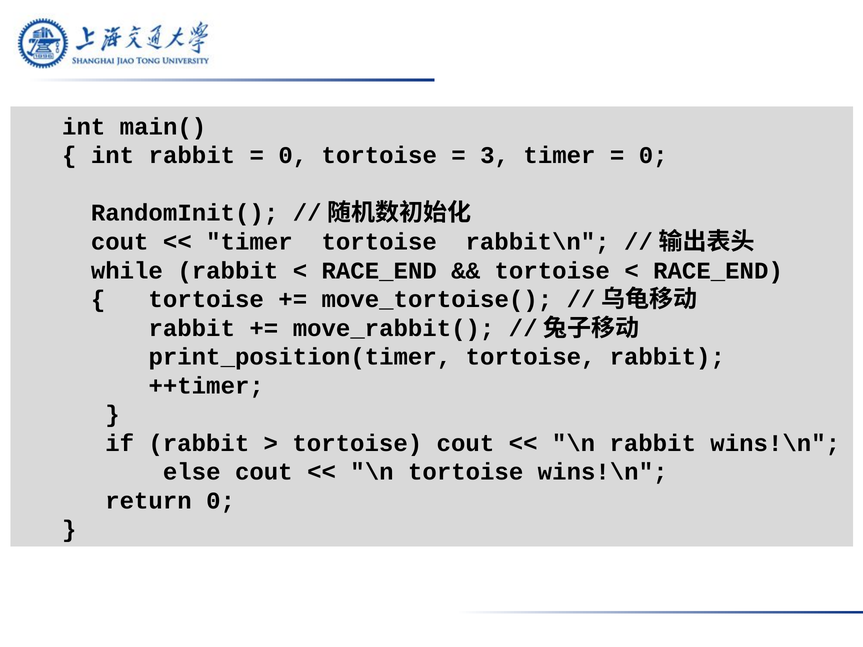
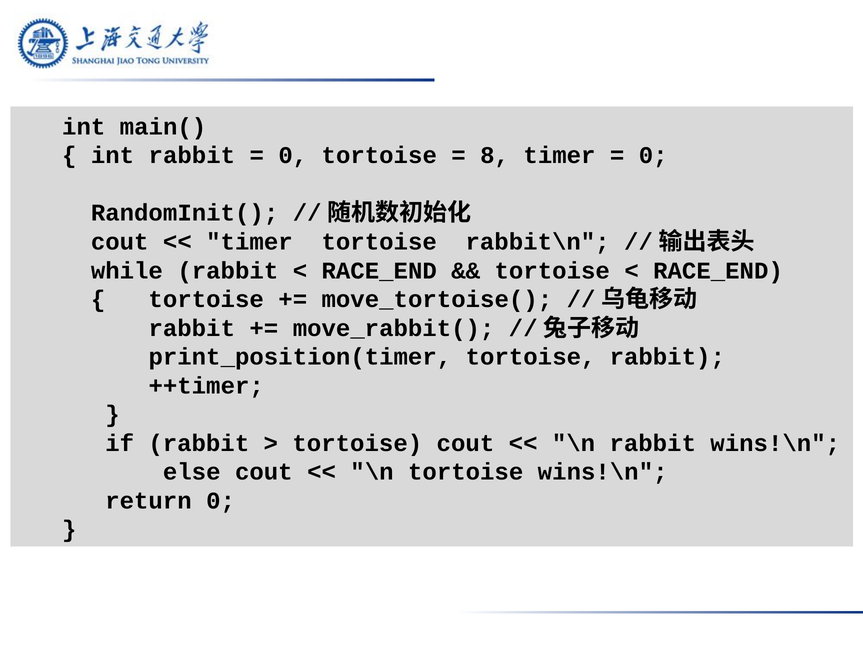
3: 3 -> 8
